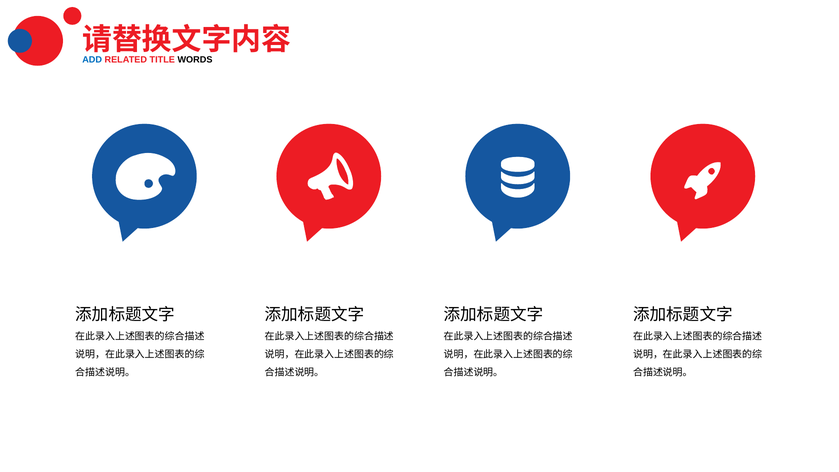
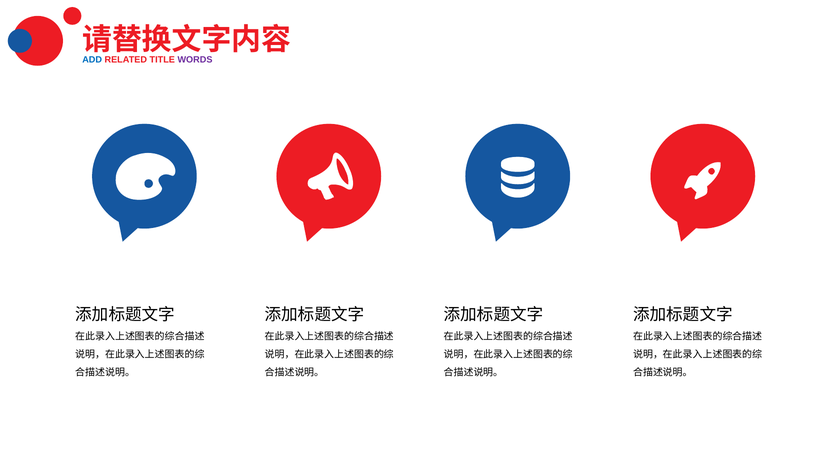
WORDS colour: black -> purple
